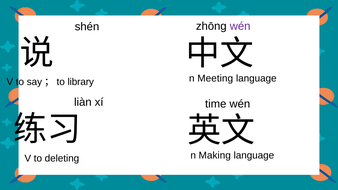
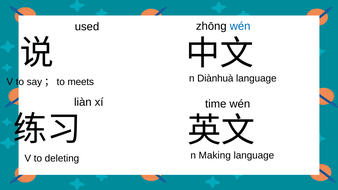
shén: shén -> used
wén at (240, 26) colour: purple -> blue
Meeting: Meeting -> Diànhuà
library: library -> meets
